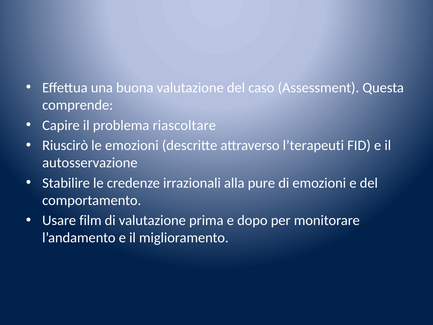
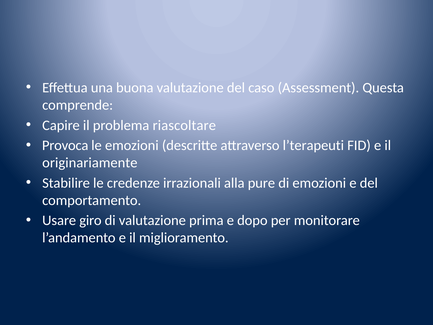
Riuscirò: Riuscirò -> Provoca
autosservazione: autosservazione -> originariamente
film: film -> giro
